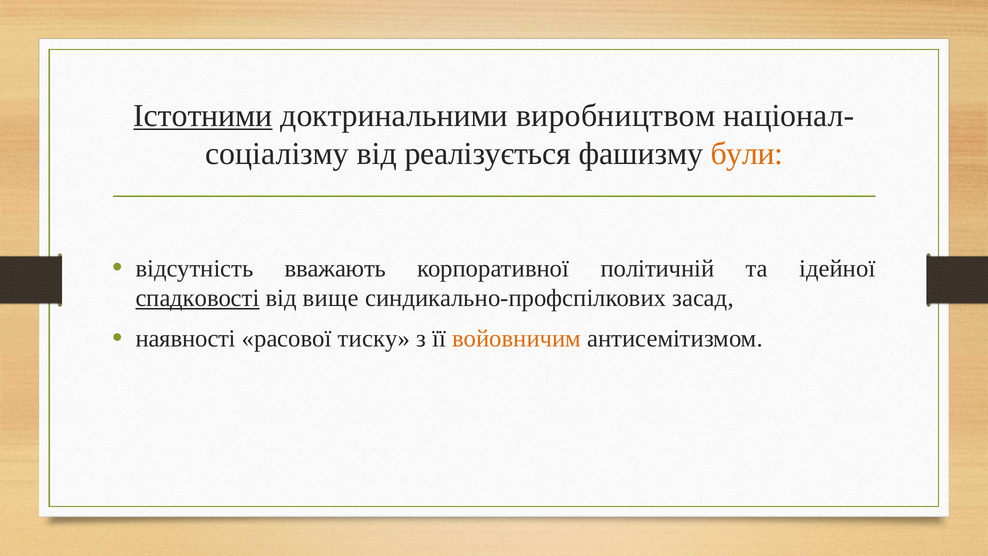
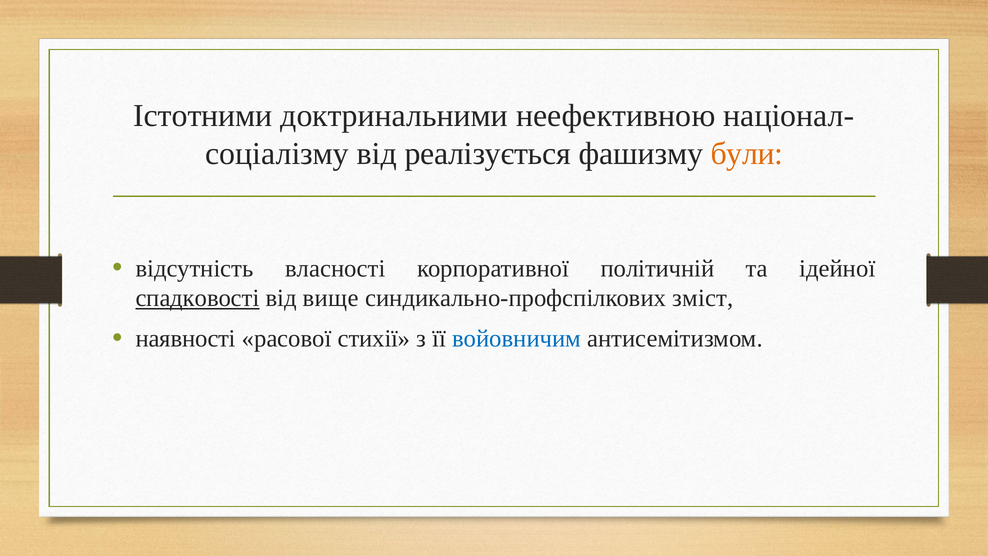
Істотними underline: present -> none
виробництвом: виробництвом -> неефективною
вважають: вважають -> власності
засад: засад -> зміст
тиску: тиску -> стихії
войовничим colour: orange -> blue
